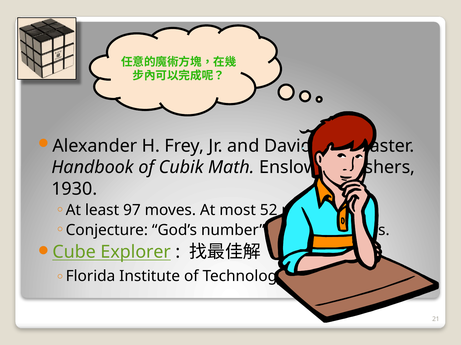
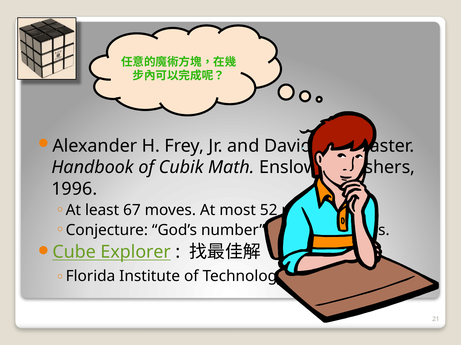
1930: 1930 -> 1996
97: 97 -> 67
